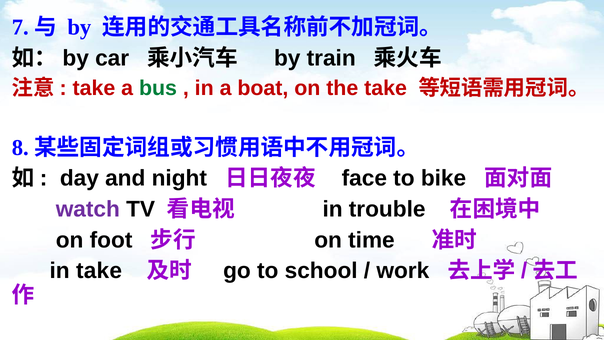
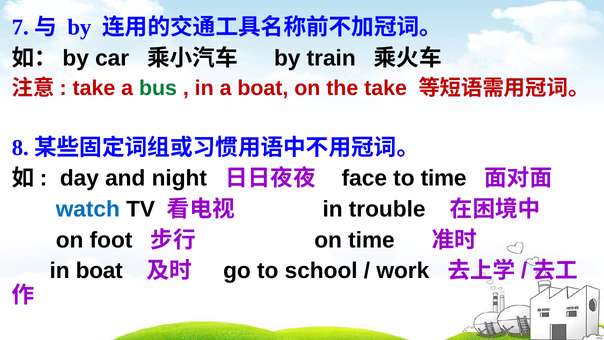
to bike: bike -> time
watch colour: purple -> blue
in take: take -> boat
